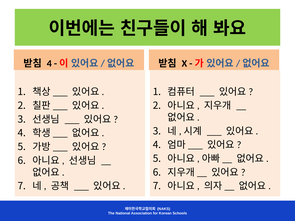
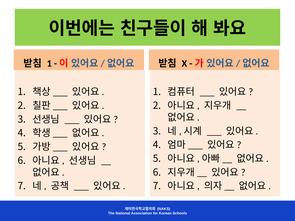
4 at (49, 63): 4 -> 1
